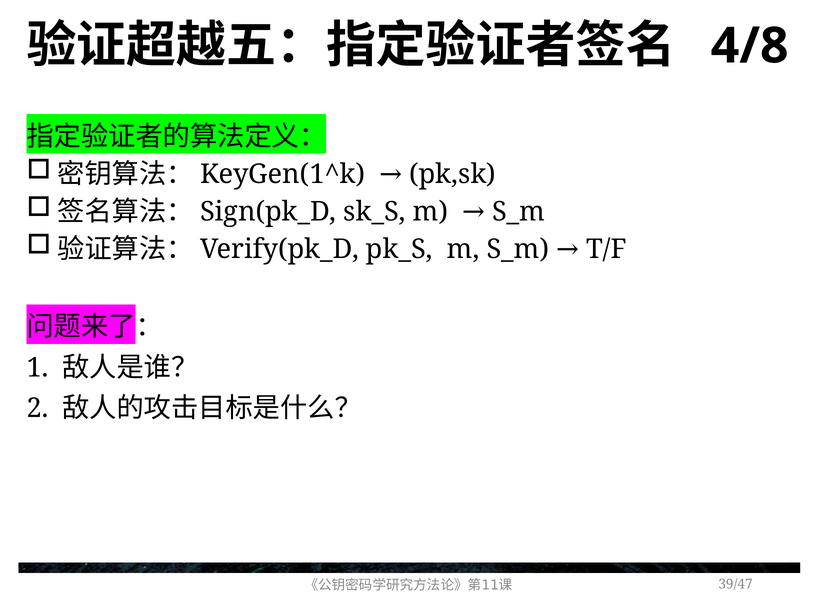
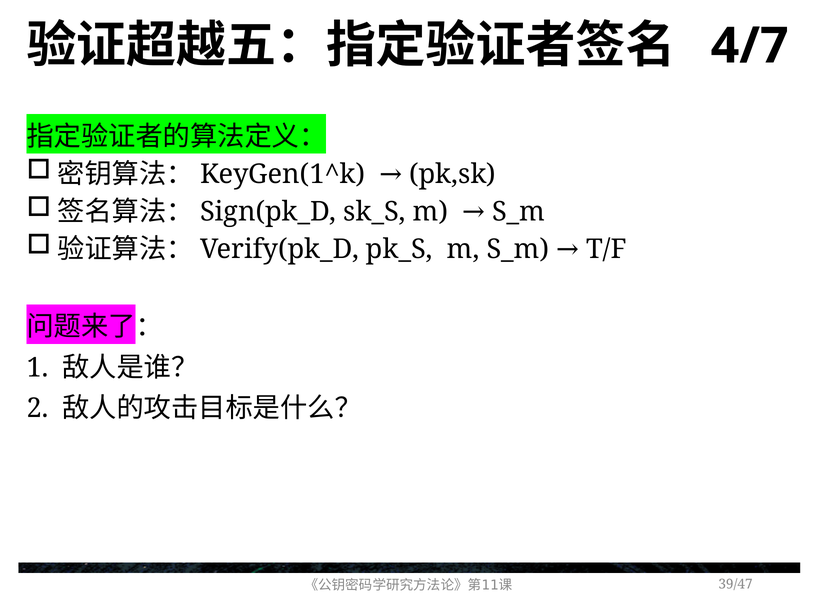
4/8: 4/8 -> 4/7
